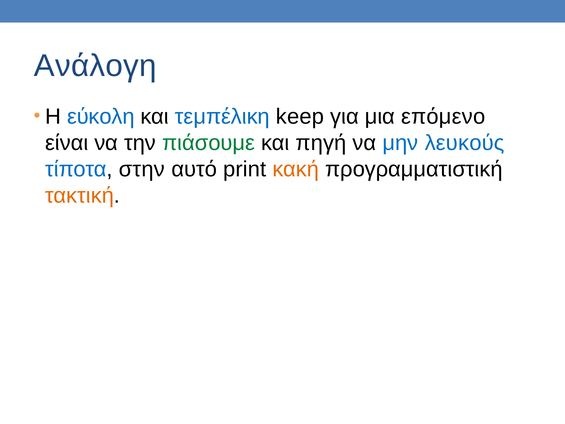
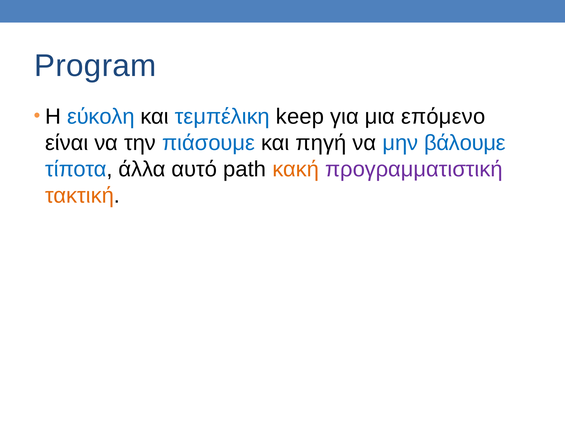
Ανάλογη: Ανάλογη -> Program
πιάσουμε colour: green -> blue
λευκούς: λευκούς -> βάλουμε
στην: στην -> άλλα
print: print -> path
προγραμματιστική colour: black -> purple
